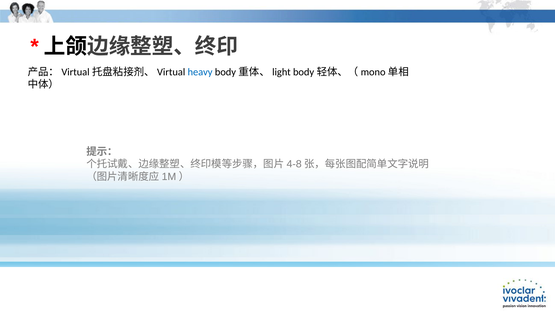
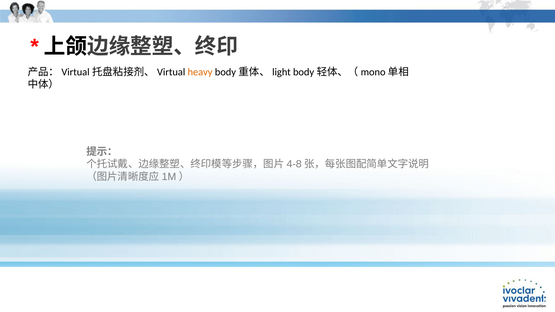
heavy colour: blue -> orange
